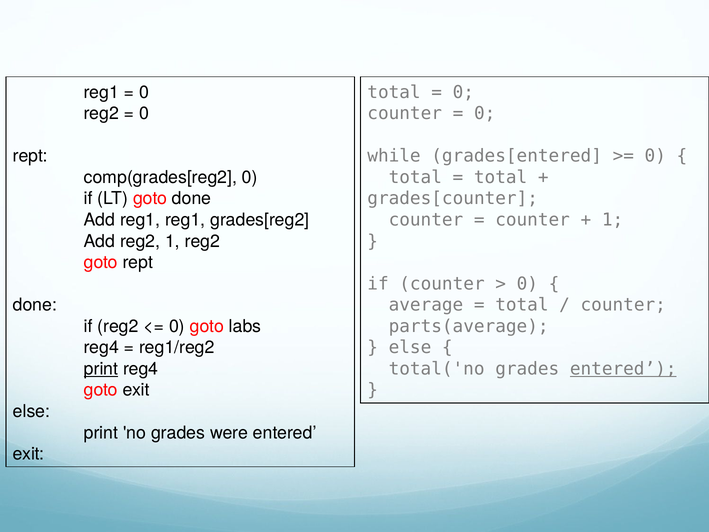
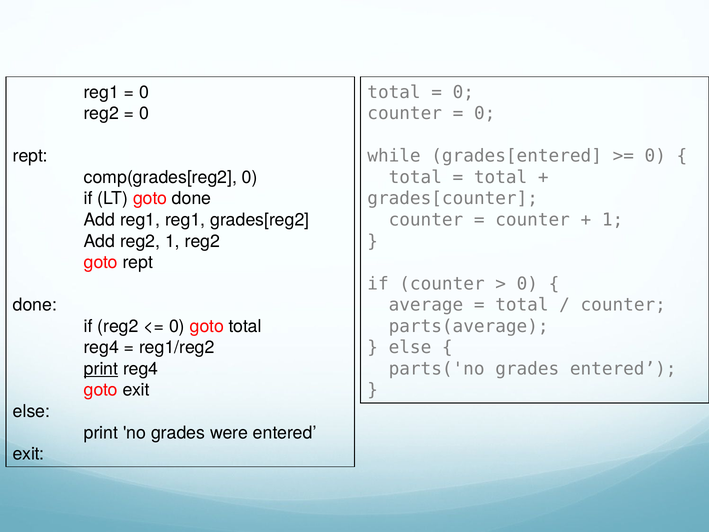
goto labs: labs -> total
total('no: total('no -> parts('no
entered at (623, 369) underline: present -> none
